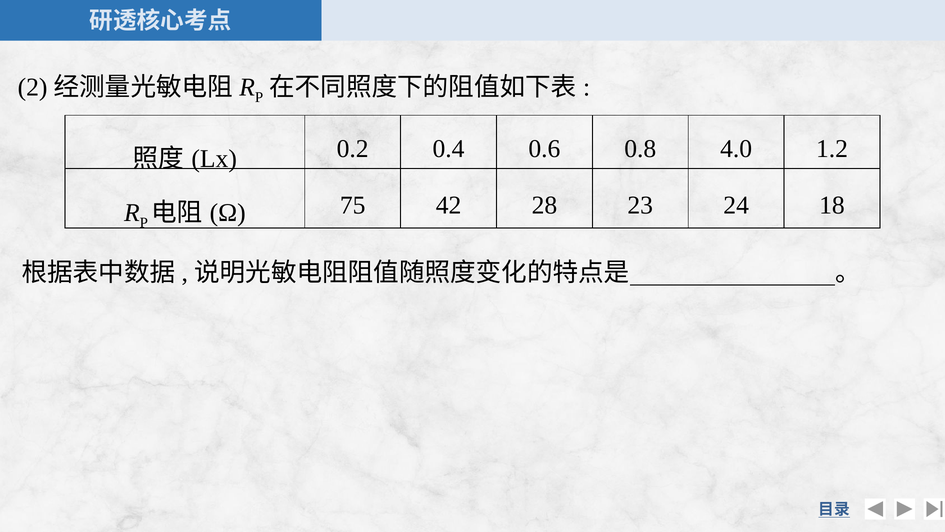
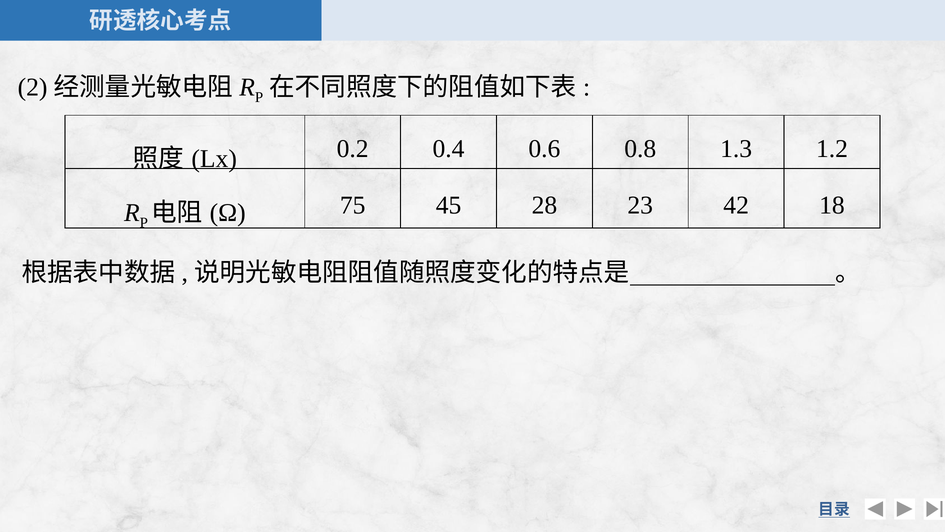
4.0: 4.0 -> 1.3
42: 42 -> 45
24: 24 -> 42
